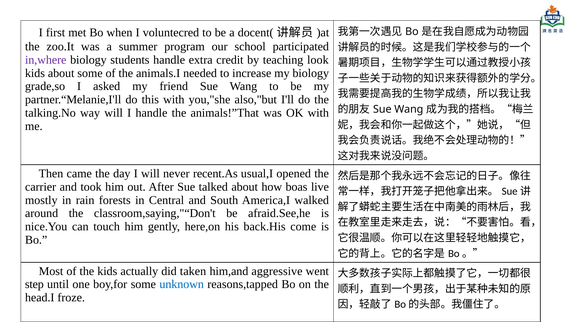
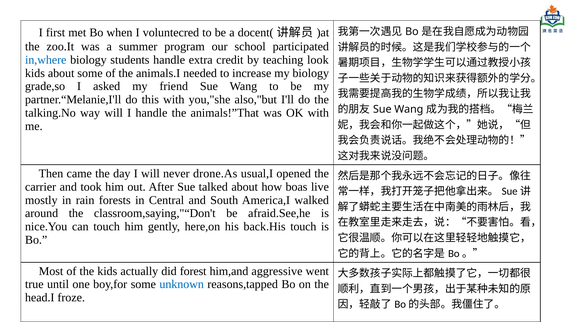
in,where colour: purple -> blue
recent.As: recent.As -> drone.As
back.His come: come -> touch
taken: taken -> forest
step: step -> true
